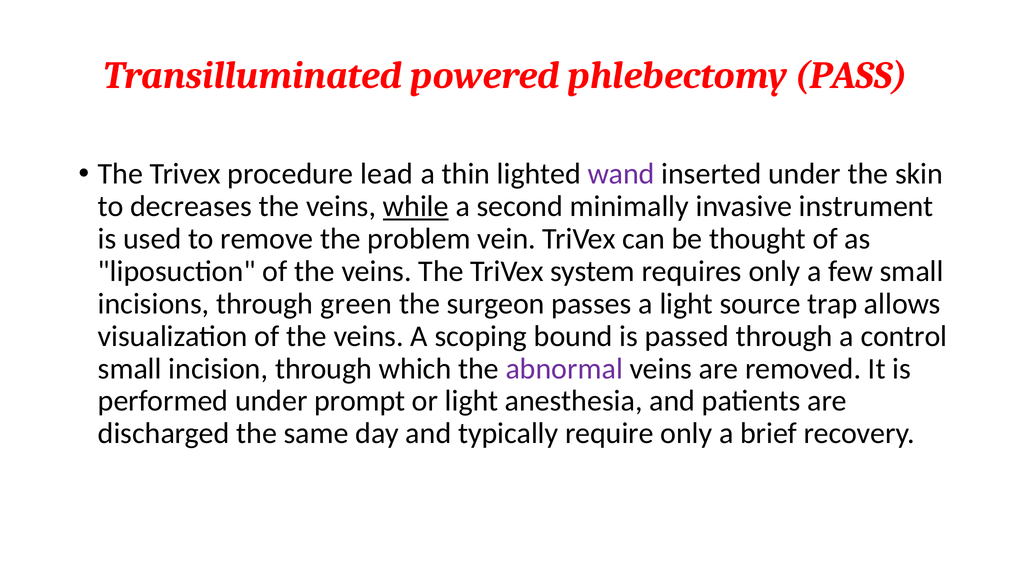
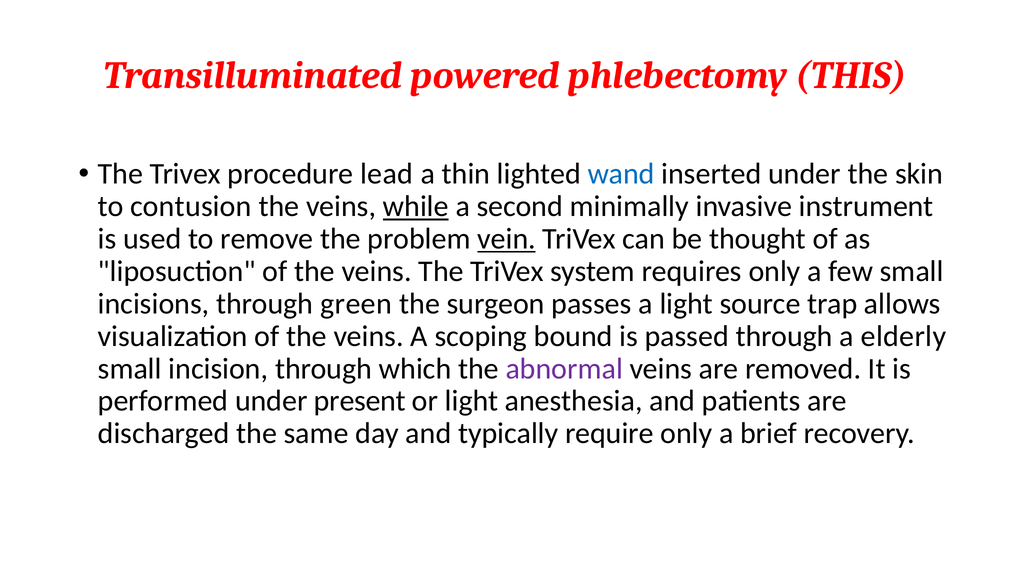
PASS: PASS -> THIS
wand colour: purple -> blue
decreases: decreases -> contusion
vein underline: none -> present
control: control -> elderly
prompt: prompt -> present
